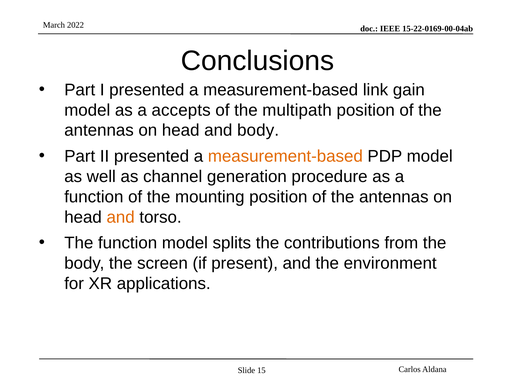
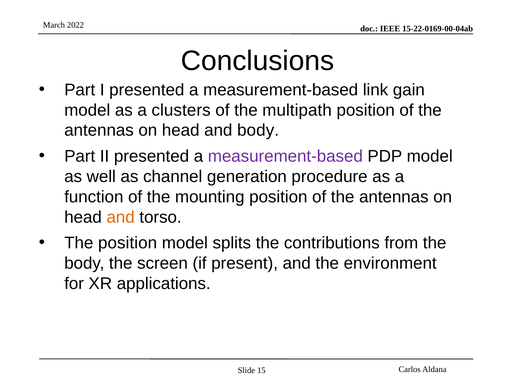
accepts: accepts -> clusters
measurement-based at (285, 156) colour: orange -> purple
The function: function -> position
